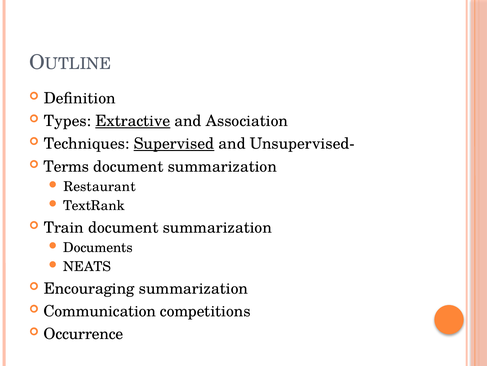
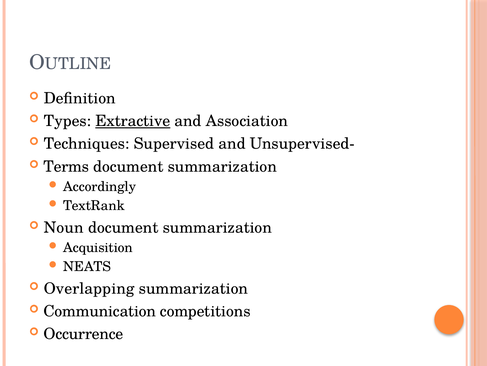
Supervised underline: present -> none
Restaurant: Restaurant -> Accordingly
Train: Train -> Noun
Documents: Documents -> Acquisition
Encouraging: Encouraging -> Overlapping
